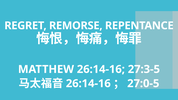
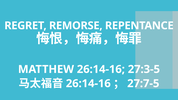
27:0-5: 27:0-5 -> 27:7-5
